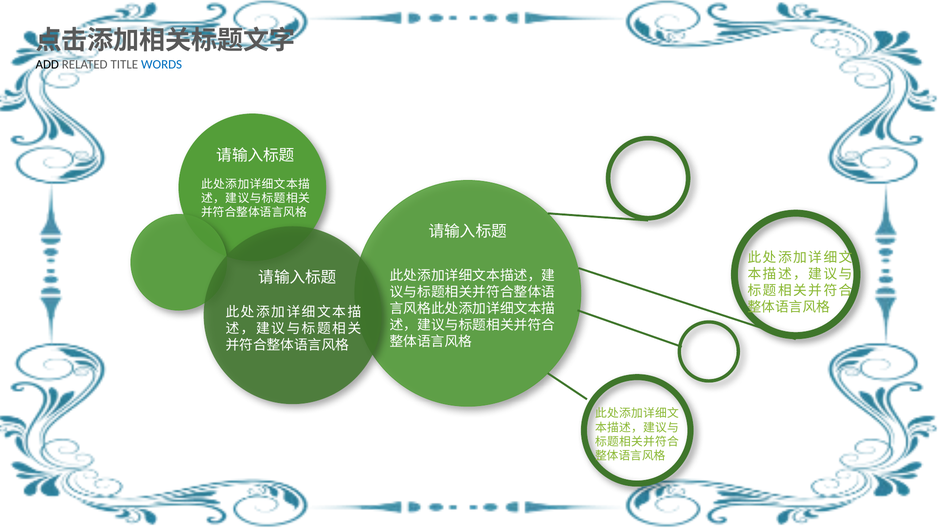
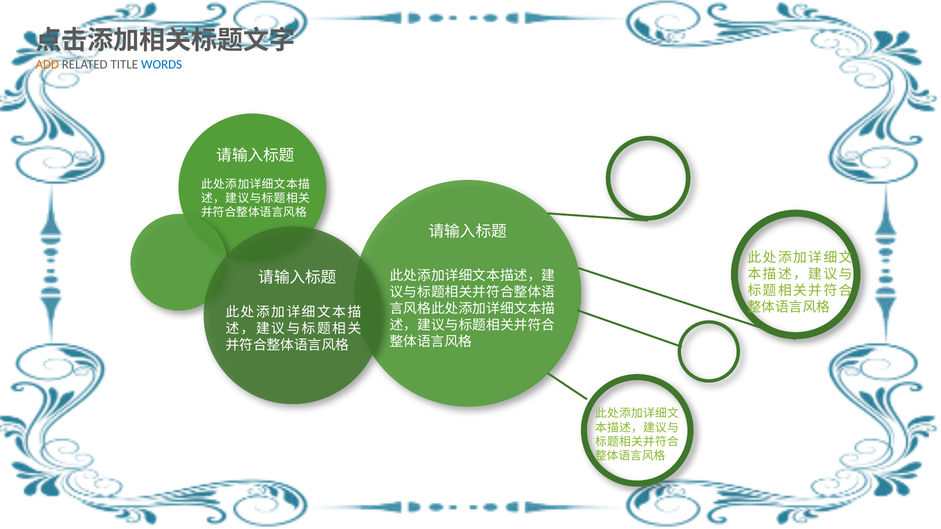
ADD colour: black -> orange
